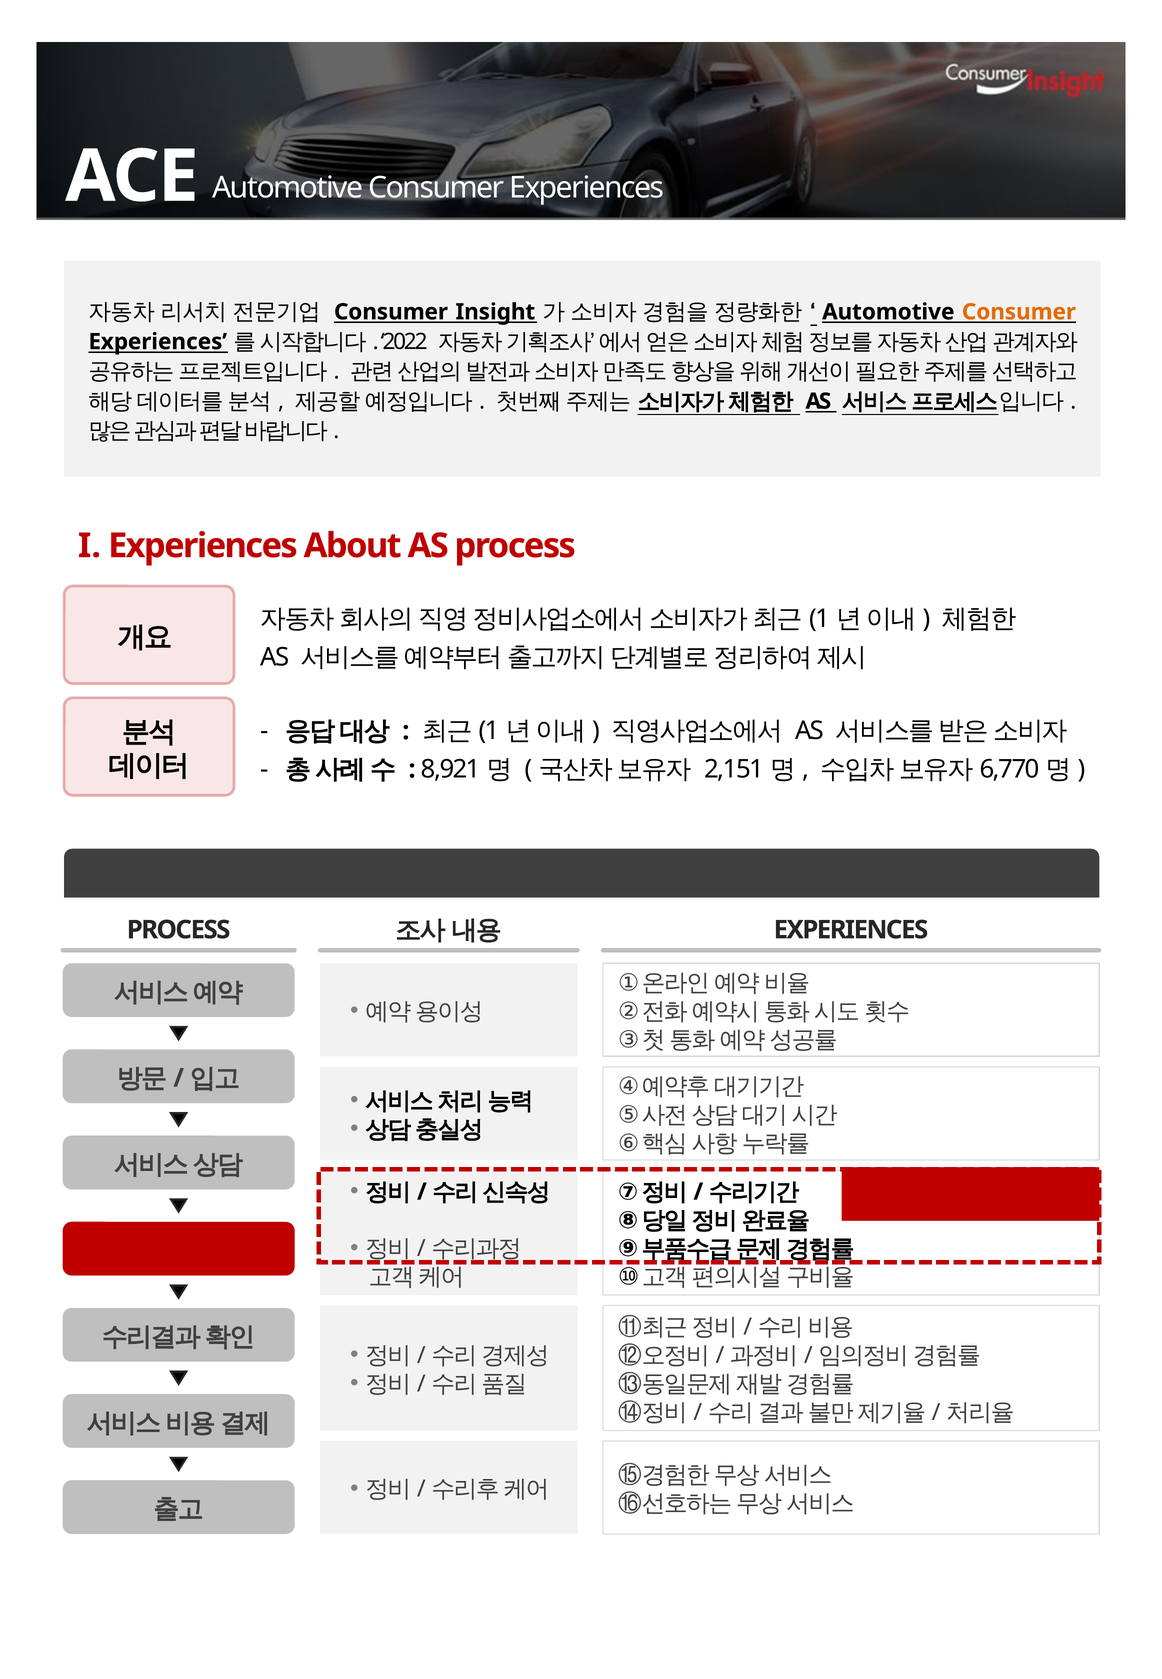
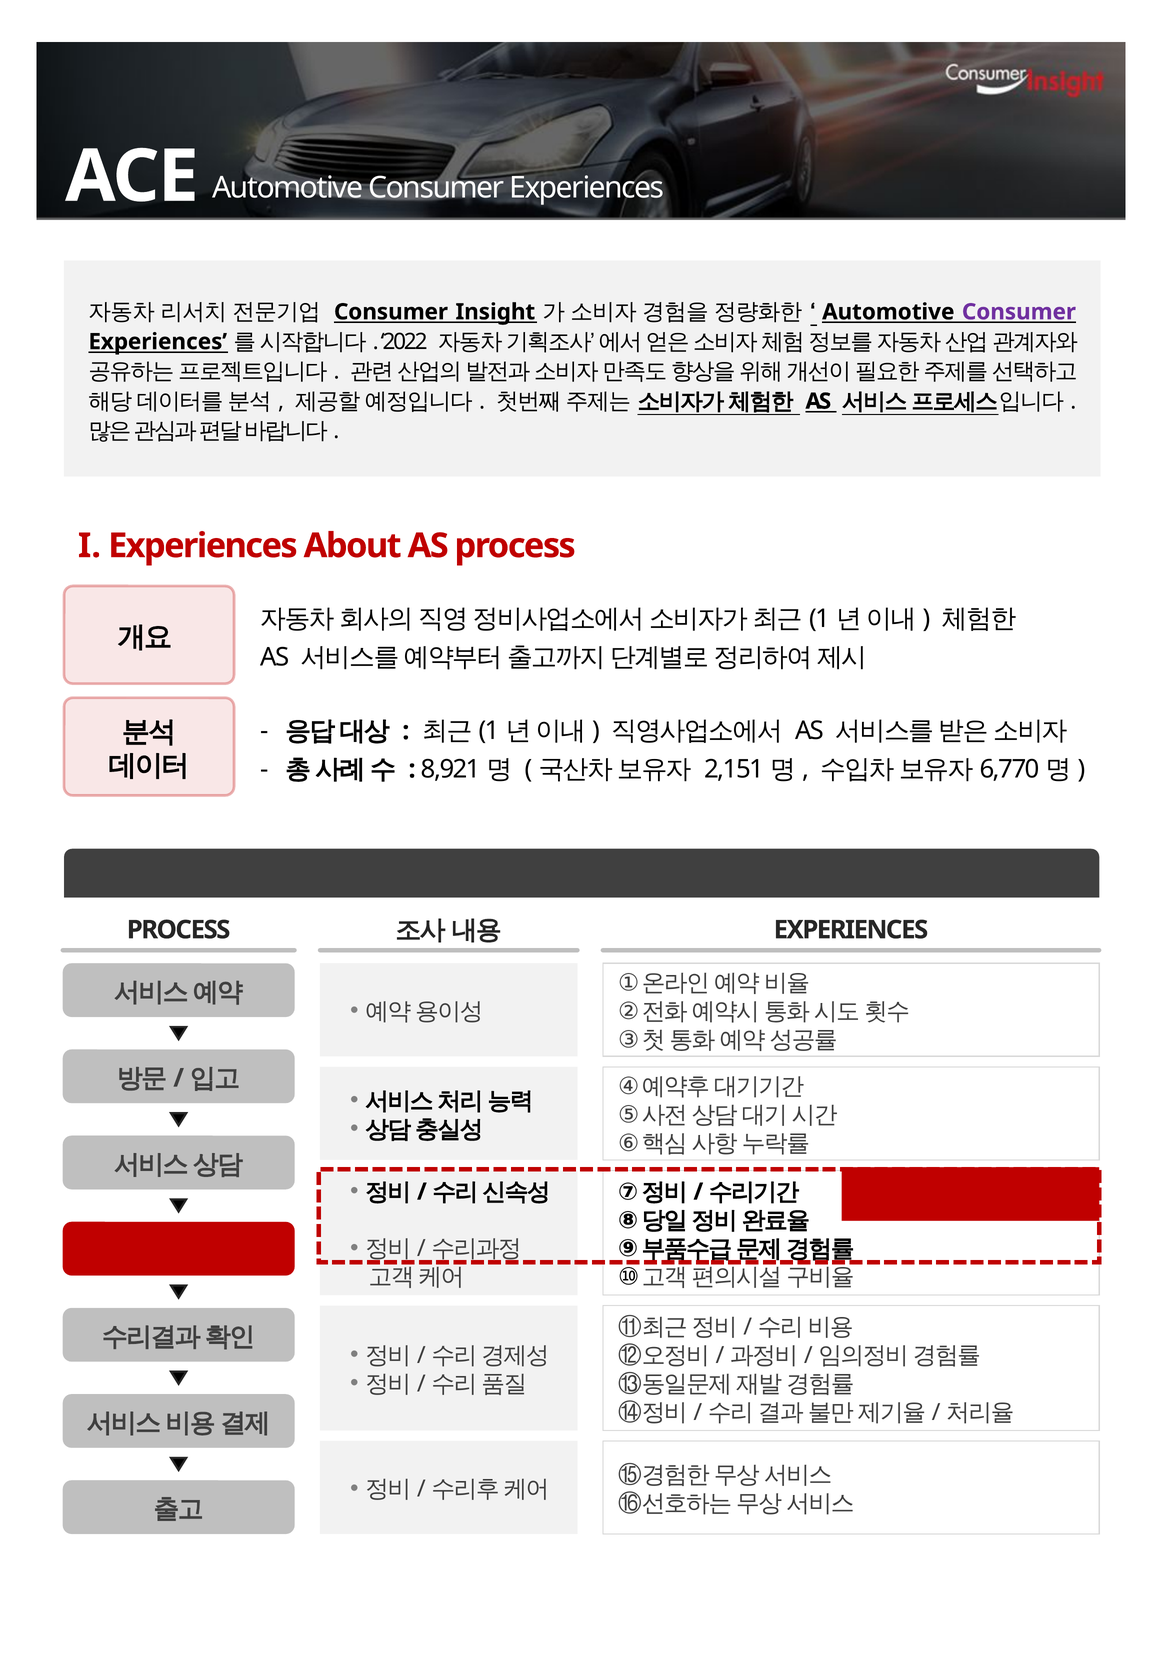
Consumer at (1019, 312) colour: orange -> purple
